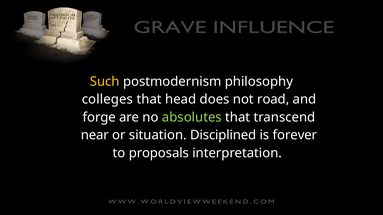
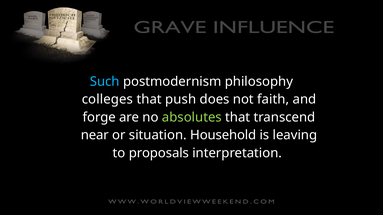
Such colour: yellow -> light blue
head: head -> push
road: road -> faith
Disciplined: Disciplined -> Household
forever: forever -> leaving
